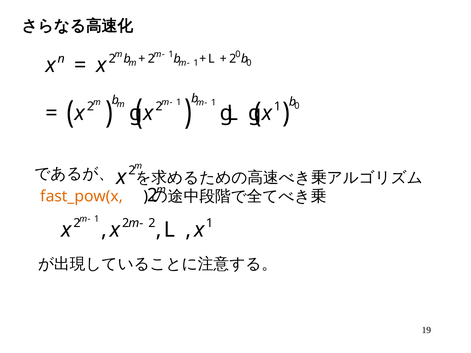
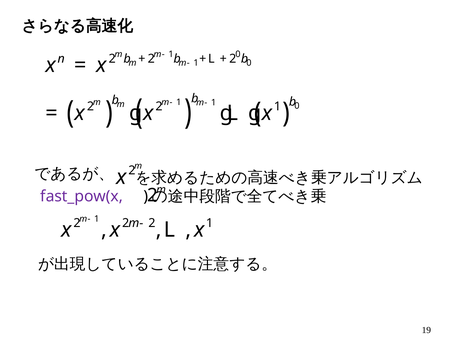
fast_pow(x colour: orange -> purple
